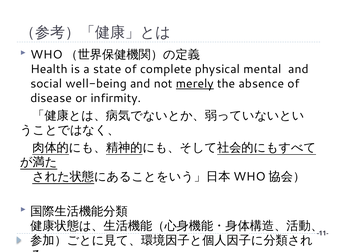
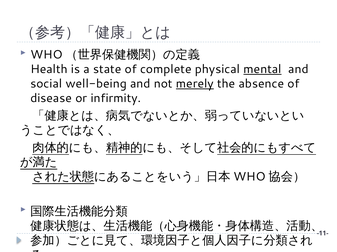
mental underline: none -> present
